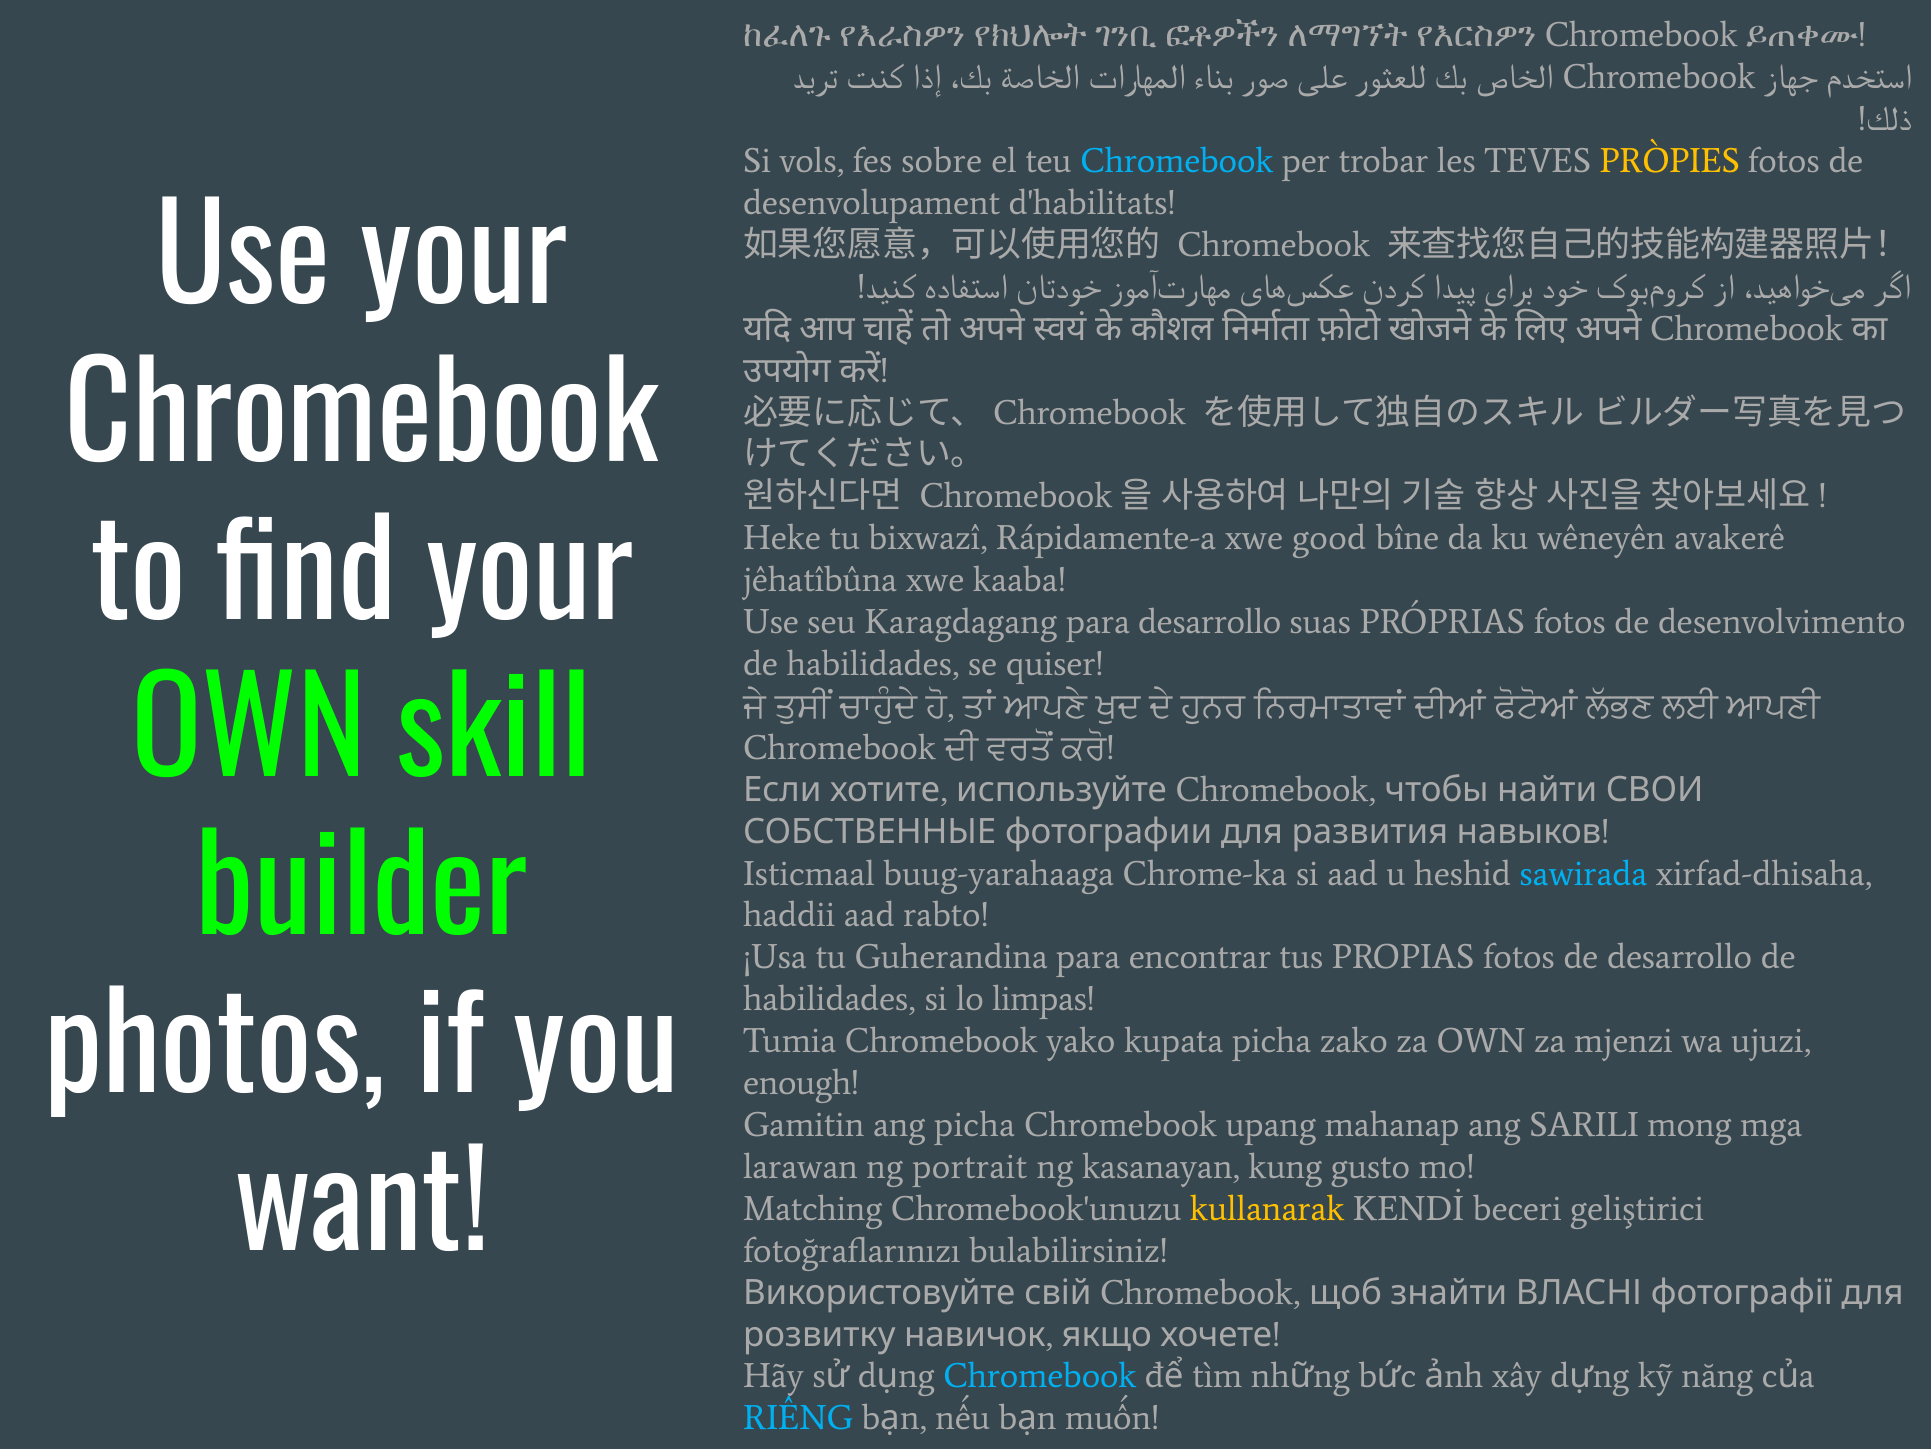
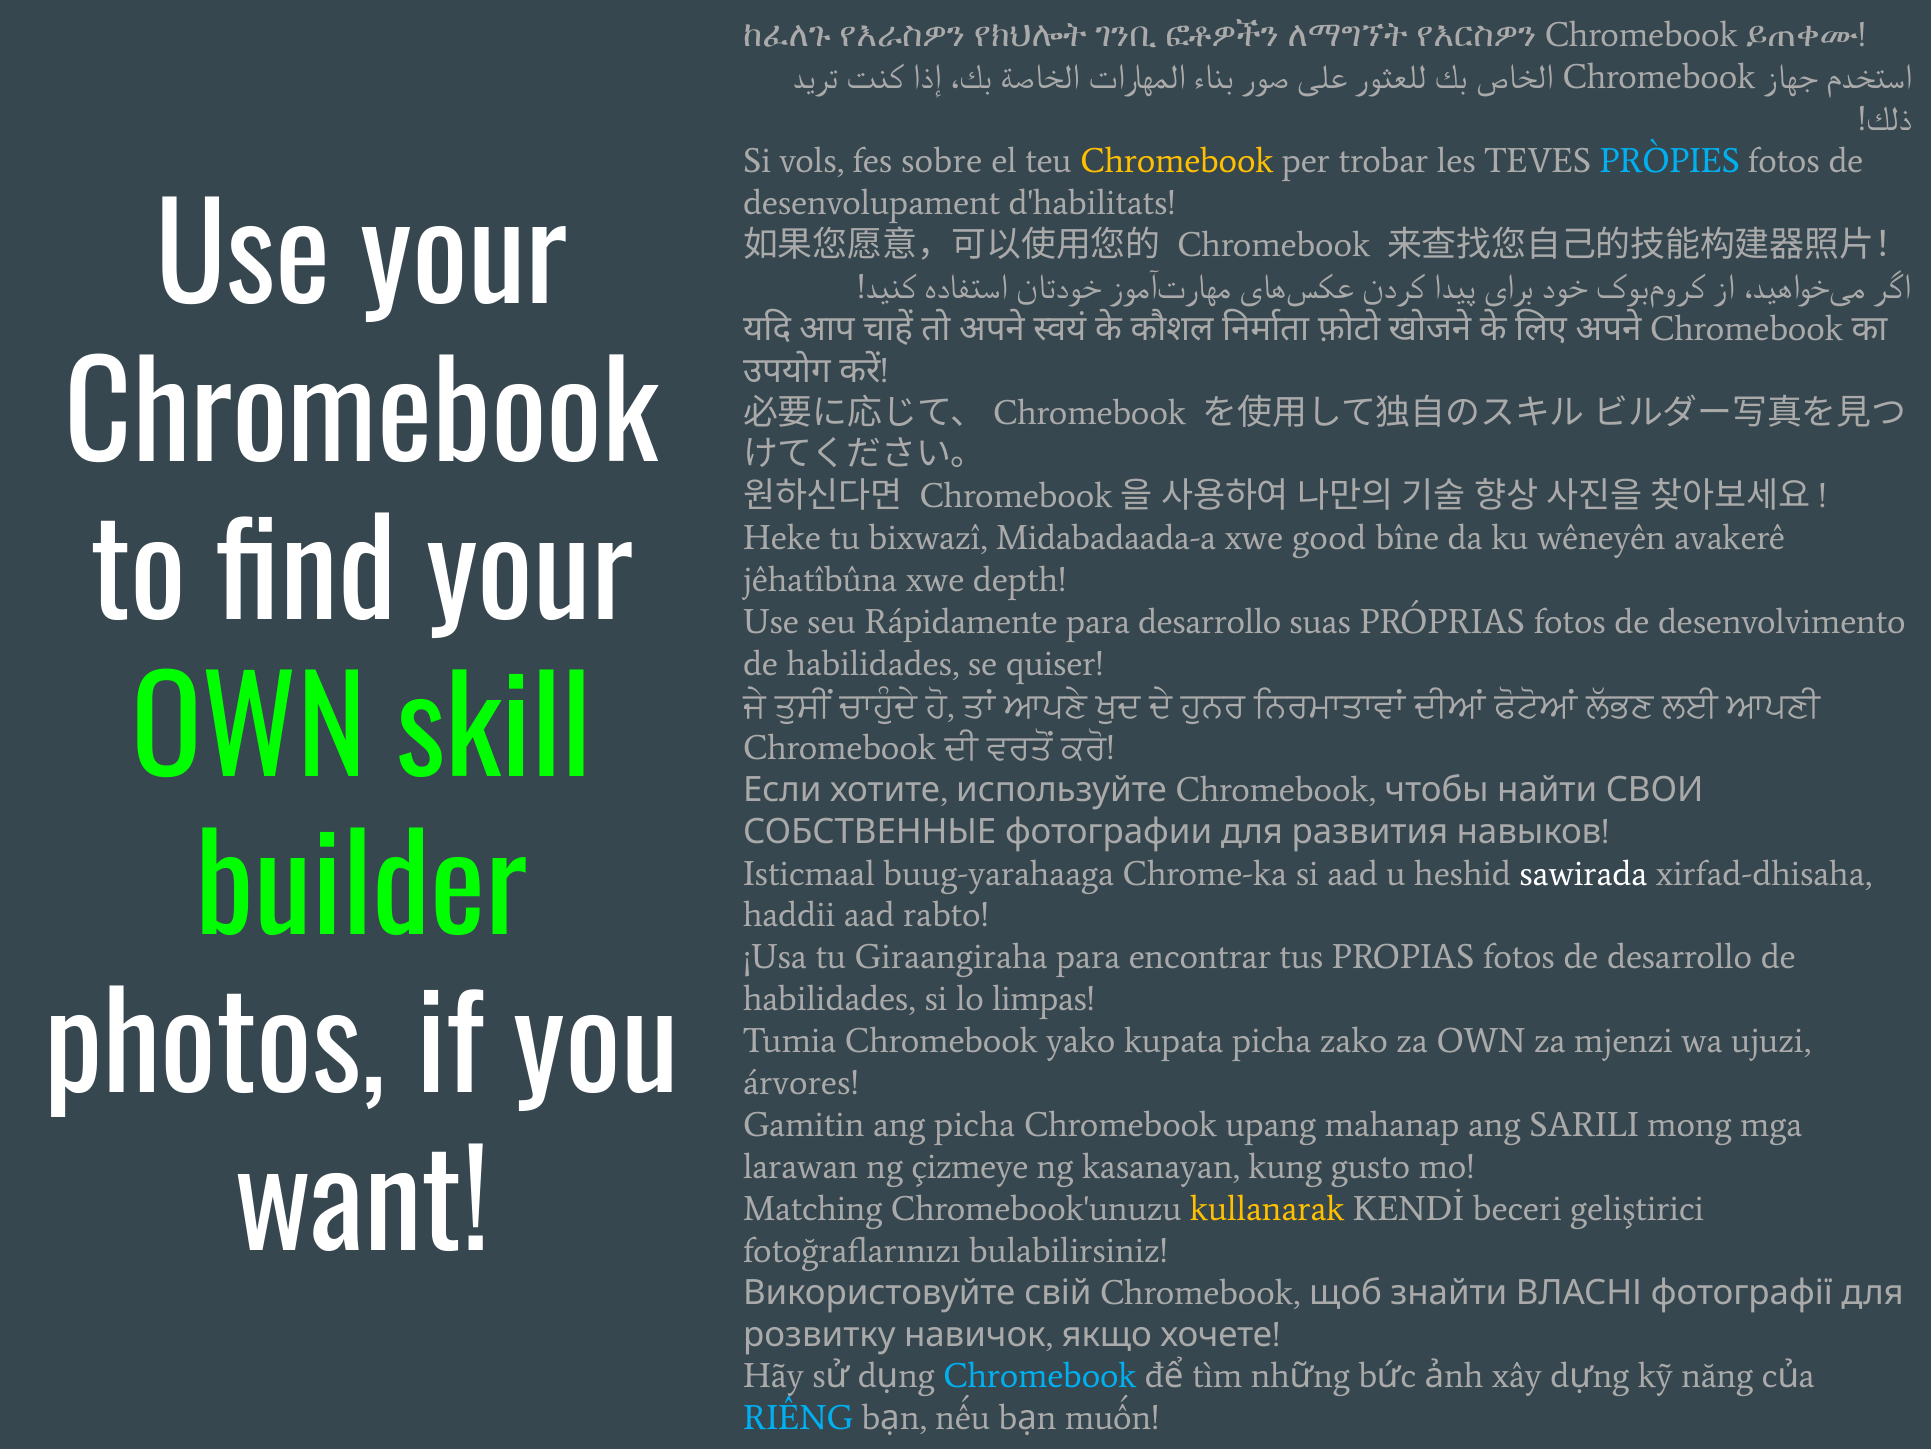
Chromebook at (1177, 161) colour: light blue -> yellow
PRÒPIES colour: yellow -> light blue
Rápidamente-a: Rápidamente-a -> Midabadaada-a
kaaba: kaaba -> depth
Karagdagang: Karagdagang -> Rápidamente
sawirada colour: light blue -> white
Guherandina: Guherandina -> Giraangiraha
enough: enough -> árvores
portrait: portrait -> çizmeye
